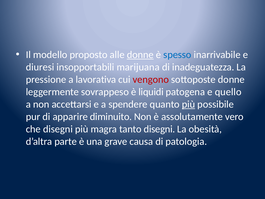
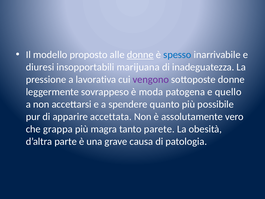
vengono colour: red -> purple
liquidi: liquidi -> moda
più at (189, 104) underline: present -> none
diminuito: diminuito -> accettata
che disegni: disegni -> grappa
tanto disegni: disegni -> parete
